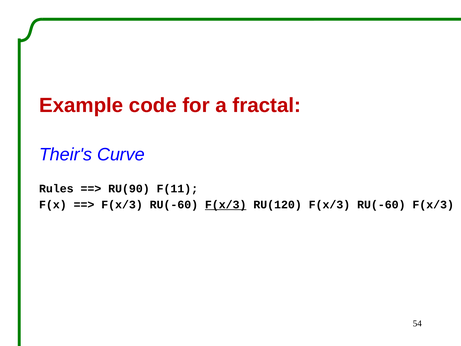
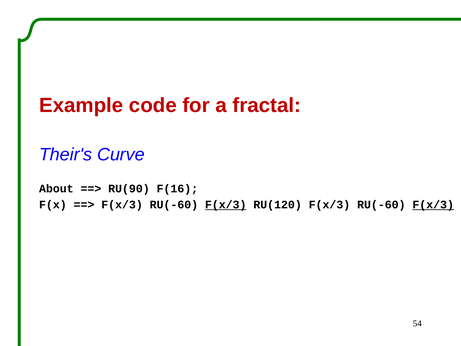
Rules: Rules -> About
F(11: F(11 -> F(16
F(x/3 at (433, 205) underline: none -> present
